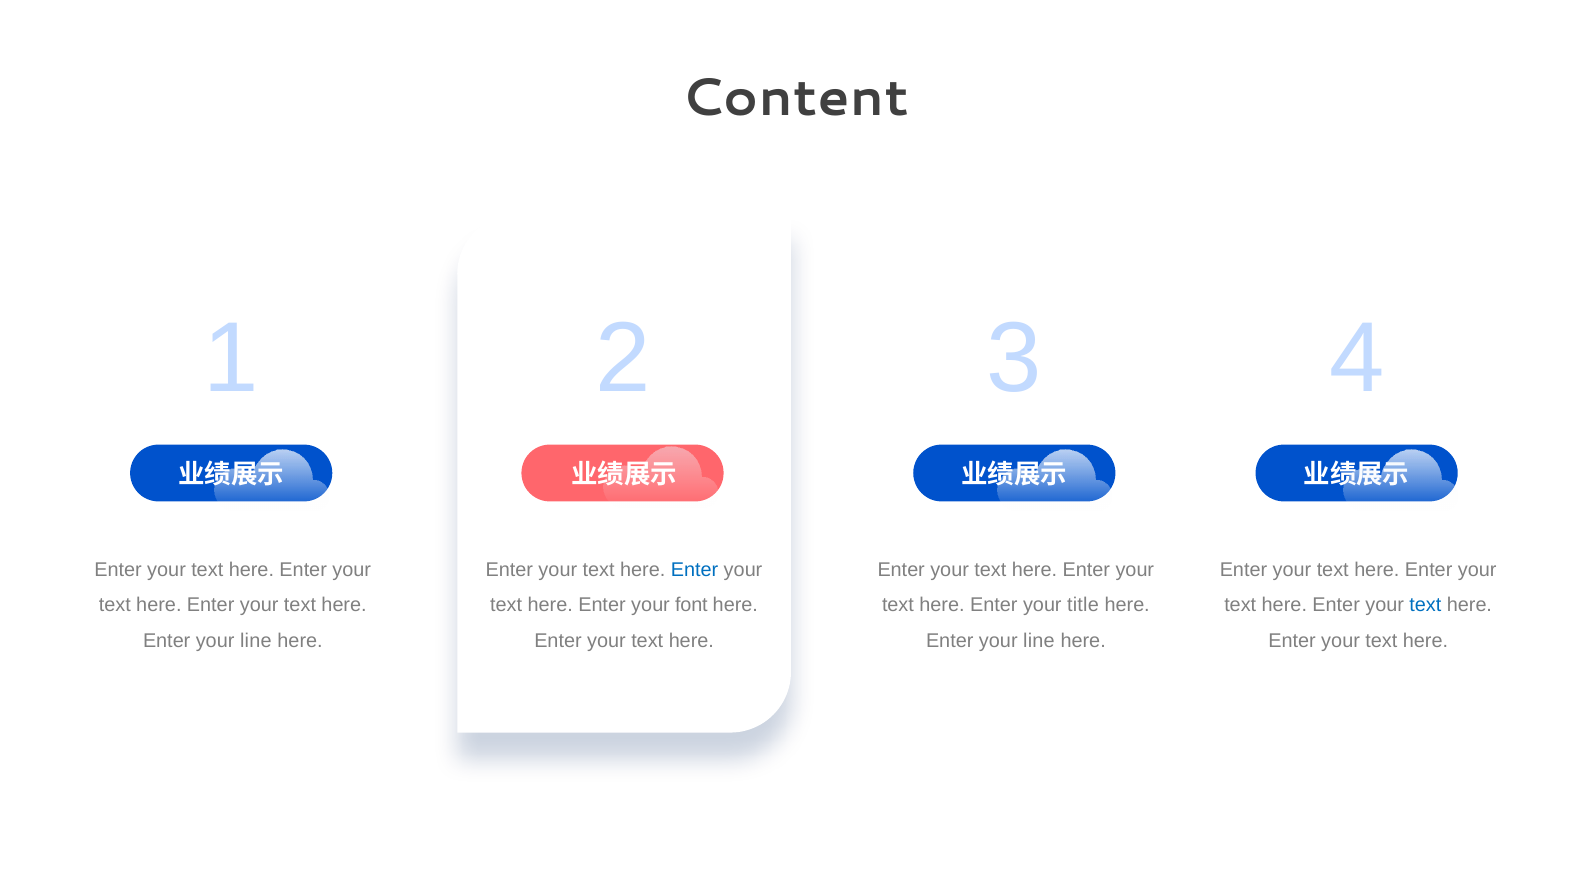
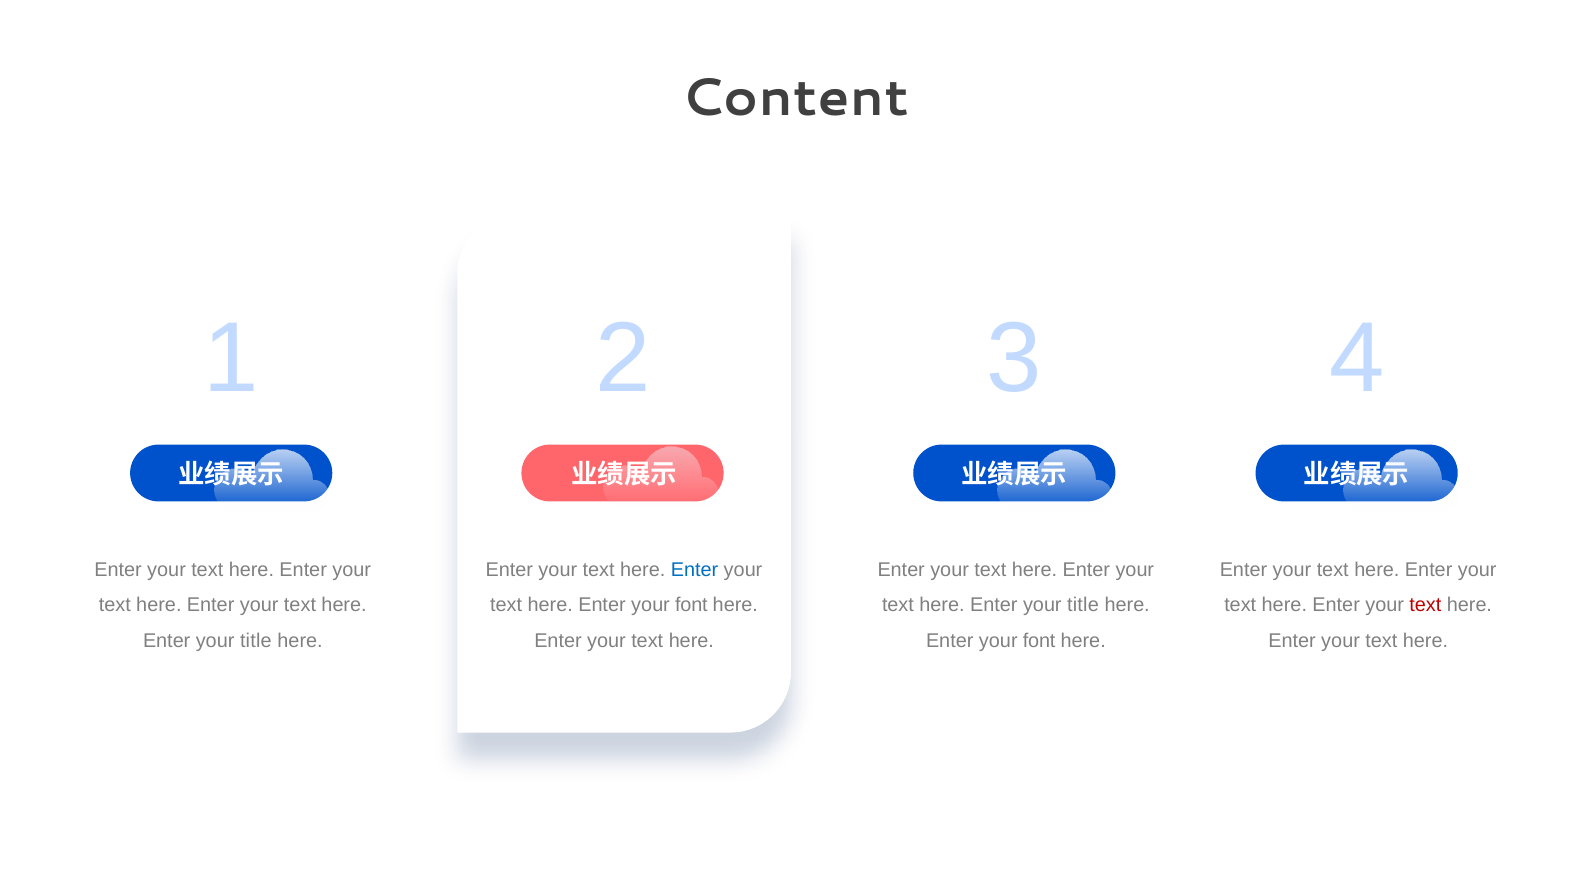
text at (1425, 606) colour: blue -> red
line at (256, 641): line -> title
line at (1039, 641): line -> font
